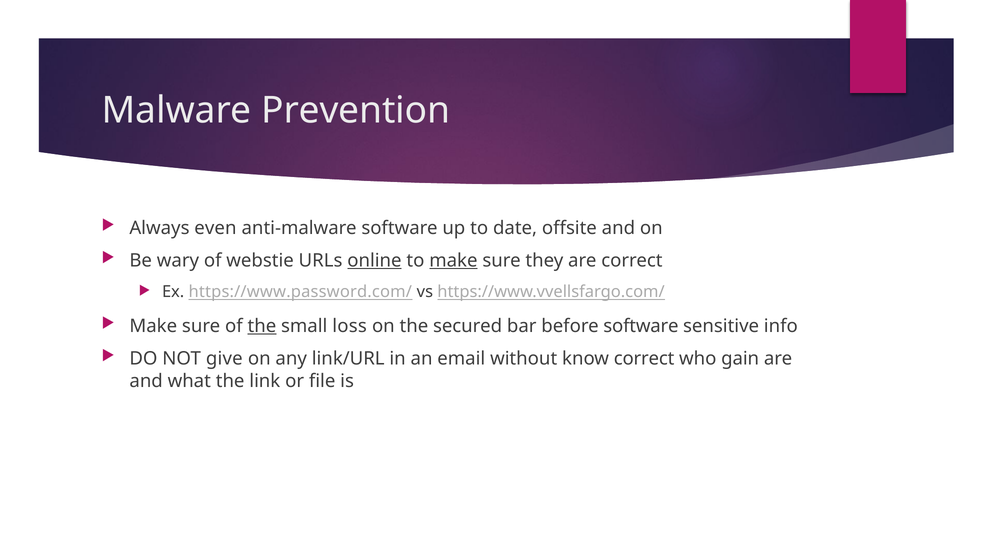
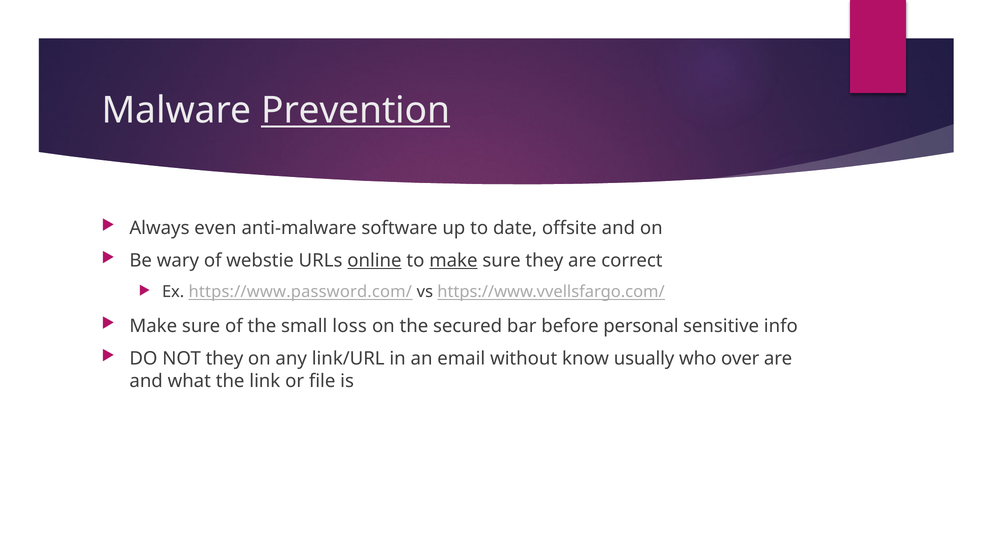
Prevention underline: none -> present
the at (262, 326) underline: present -> none
before software: software -> personal
NOT give: give -> they
know correct: correct -> usually
gain: gain -> over
